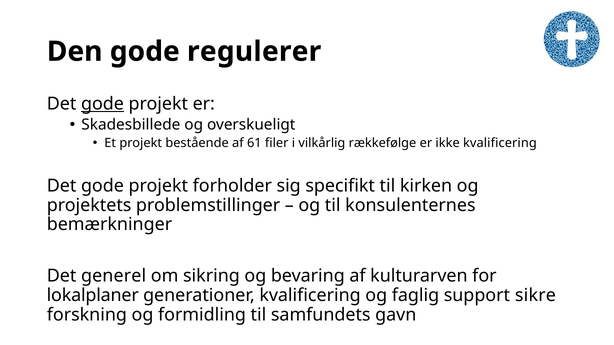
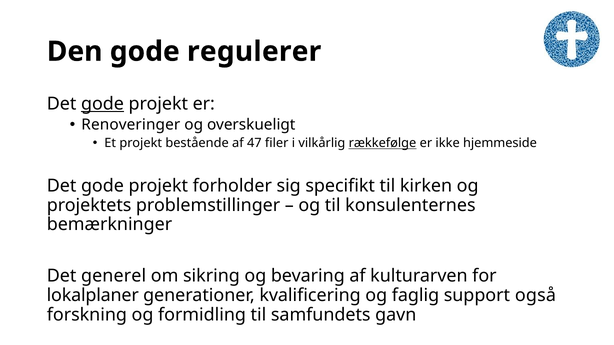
Skadesbillede: Skadesbillede -> Renoveringer
61: 61 -> 47
rækkefølge underline: none -> present
ikke kvalificering: kvalificering -> hjemmeside
sikre: sikre -> også
